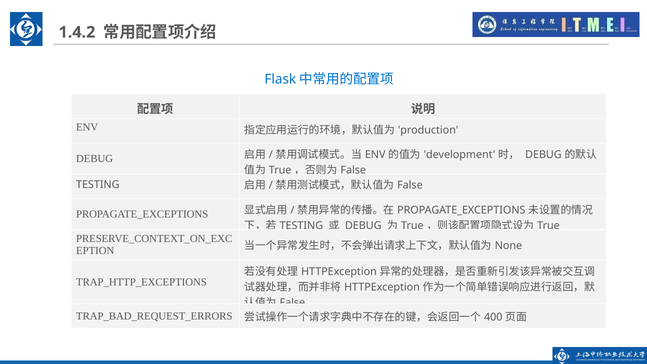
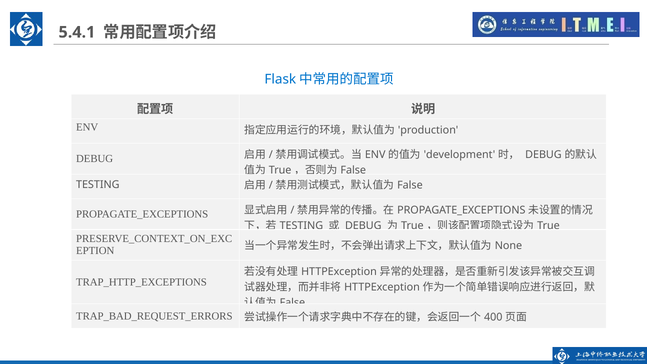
1.4.2: 1.4.2 -> 5.4.1
